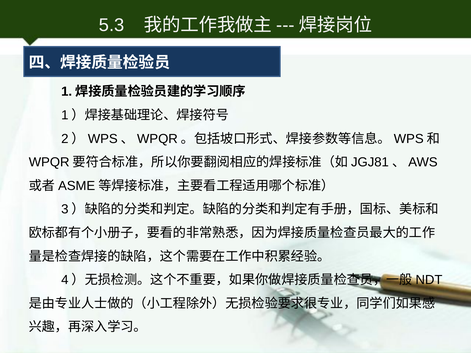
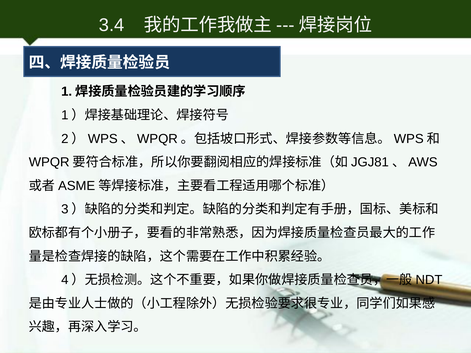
5.3: 5.3 -> 3.4
